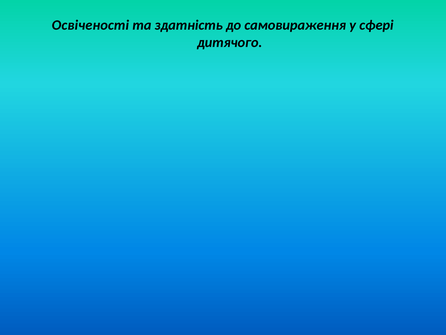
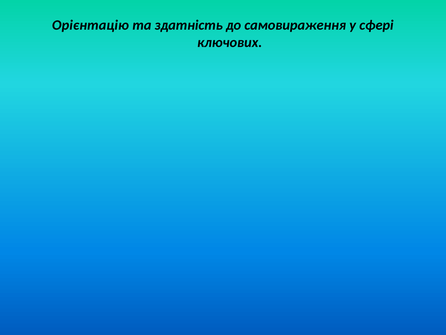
Освіченості: Освіченості -> Орієнтацію
дитячого: дитячого -> ключових
